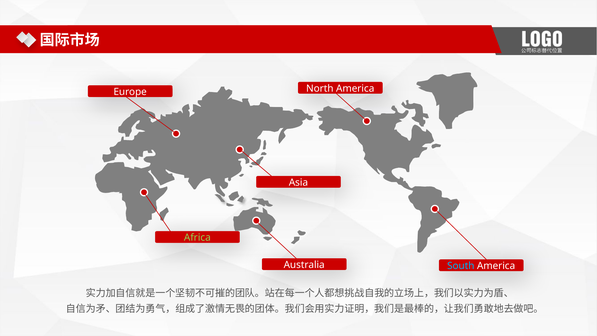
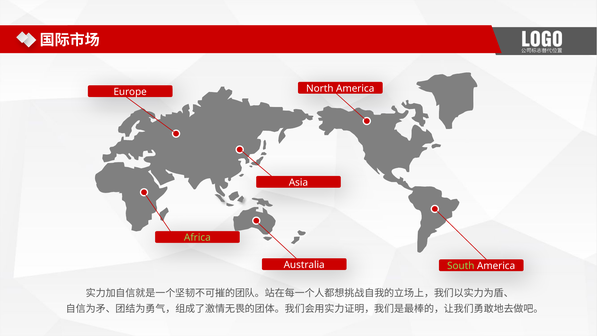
South colour: light blue -> light green
